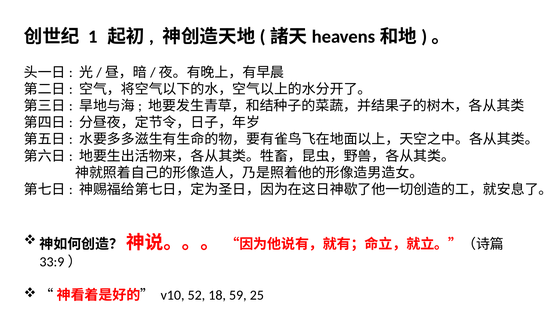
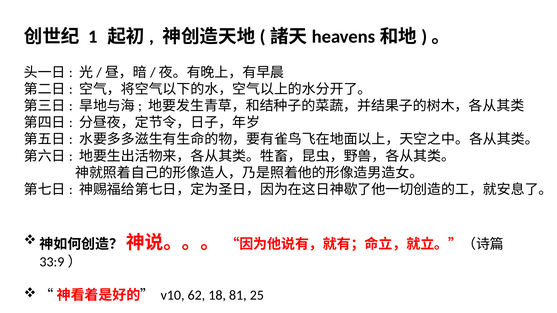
52: 52 -> 62
59: 59 -> 81
